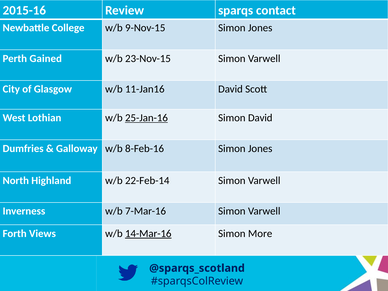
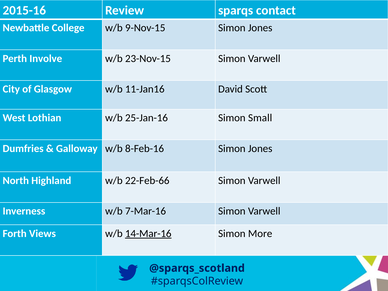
Gained: Gained -> Involve
25-Jan-16 underline: present -> none
Simon David: David -> Small
22-Feb-14: 22-Feb-14 -> 22-Feb-66
